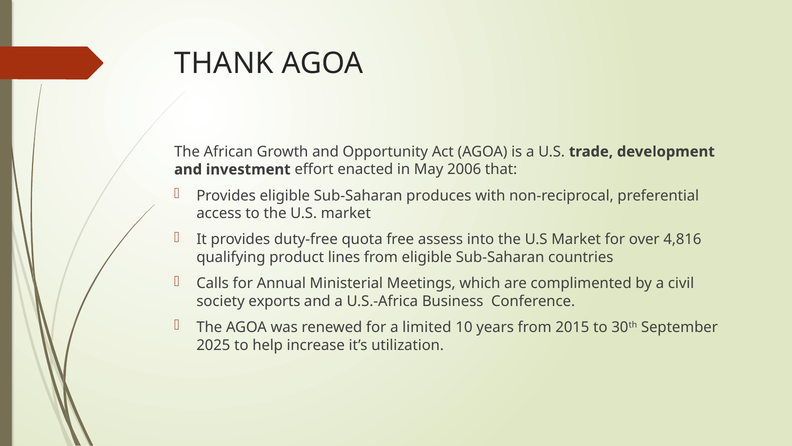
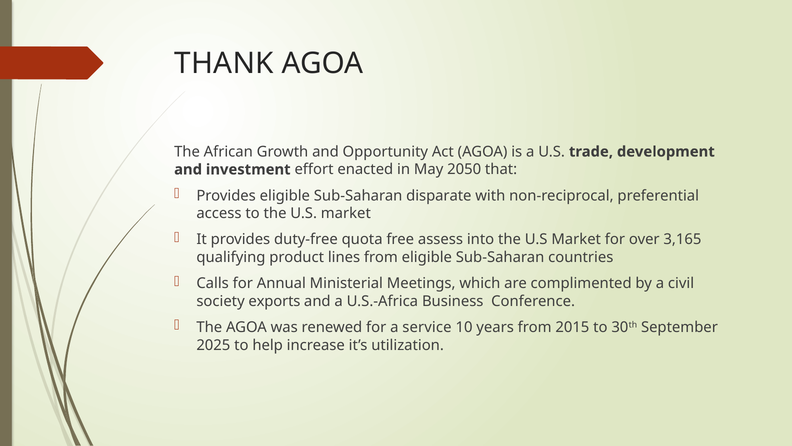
2006: 2006 -> 2050
produces: produces -> disparate
4,816: 4,816 -> 3,165
limited: limited -> service
